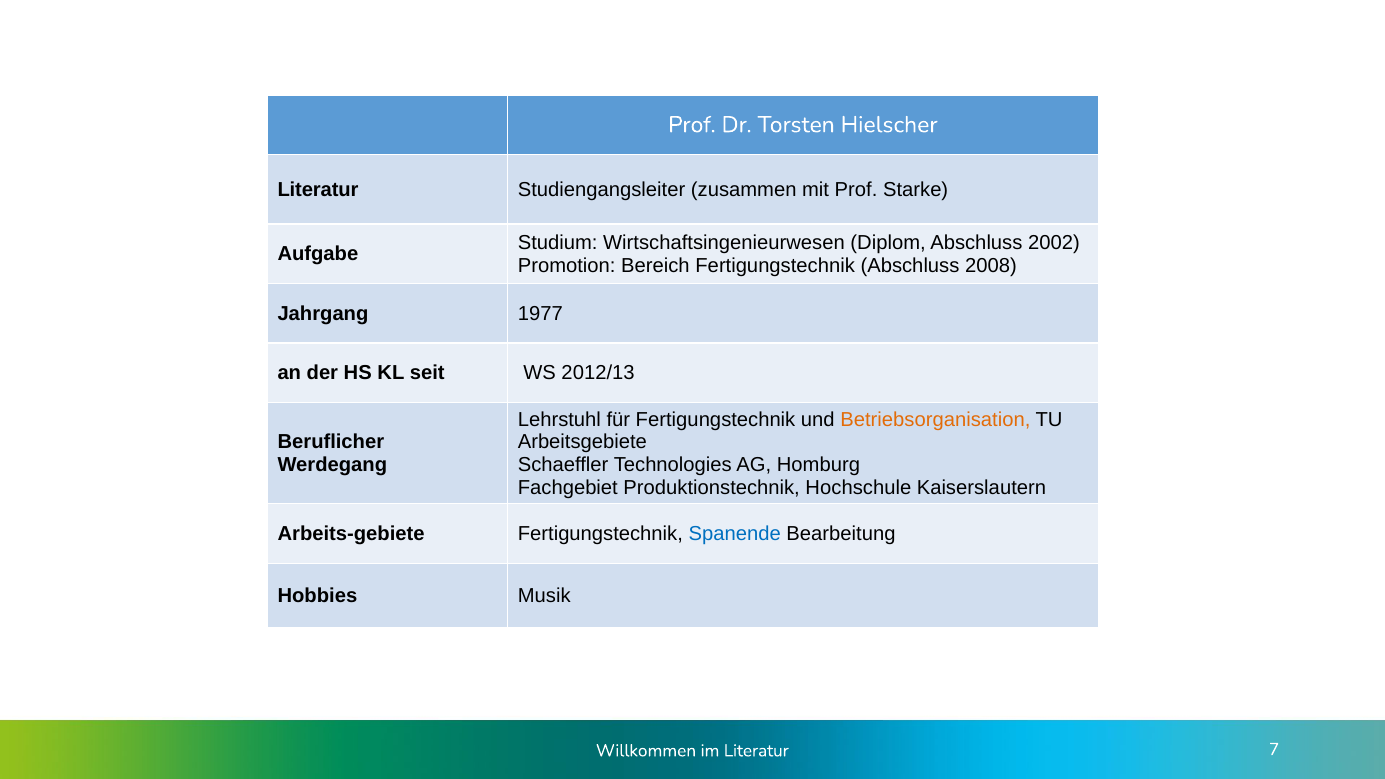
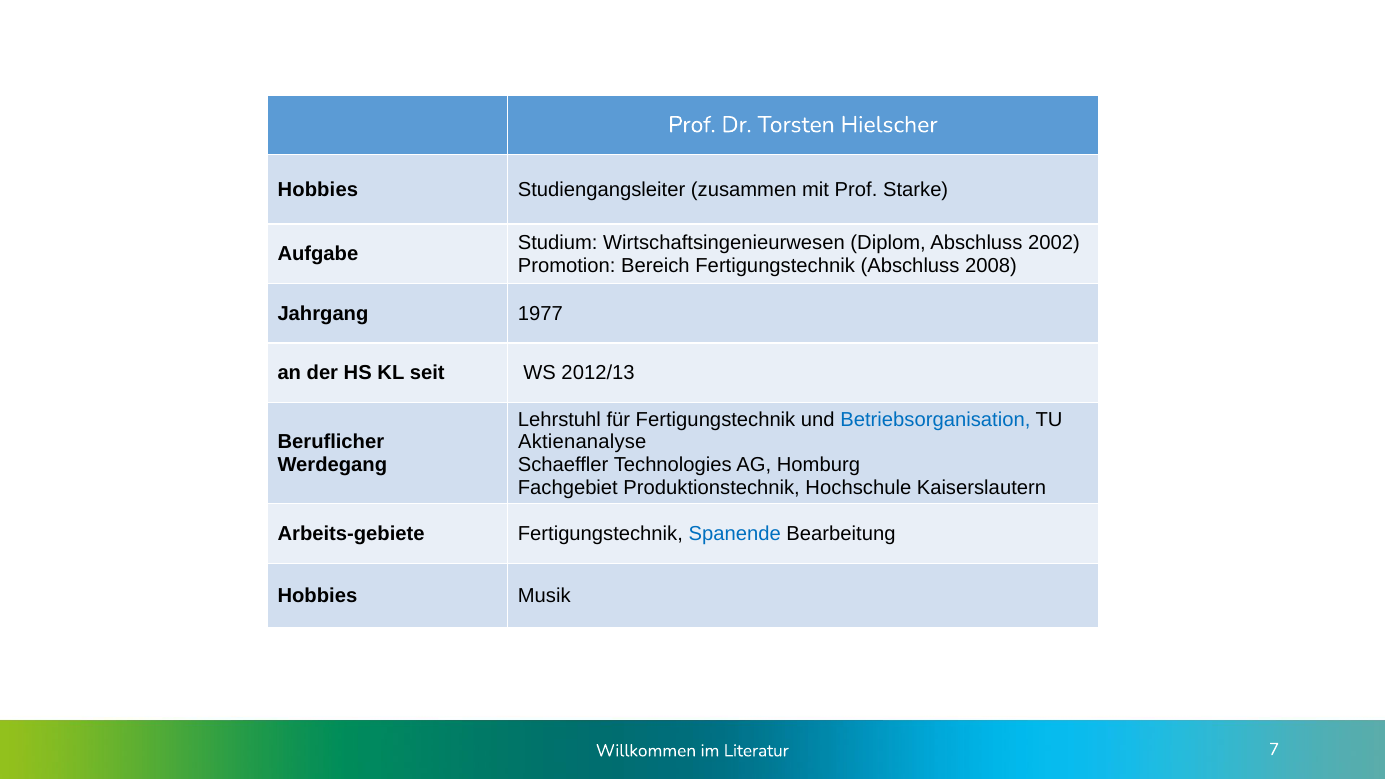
Literatur at (318, 190): Literatur -> Hobbies
Betriebsorganisation colour: orange -> blue
Arbeitsgebiete: Arbeitsgebiete -> Aktienanalyse
